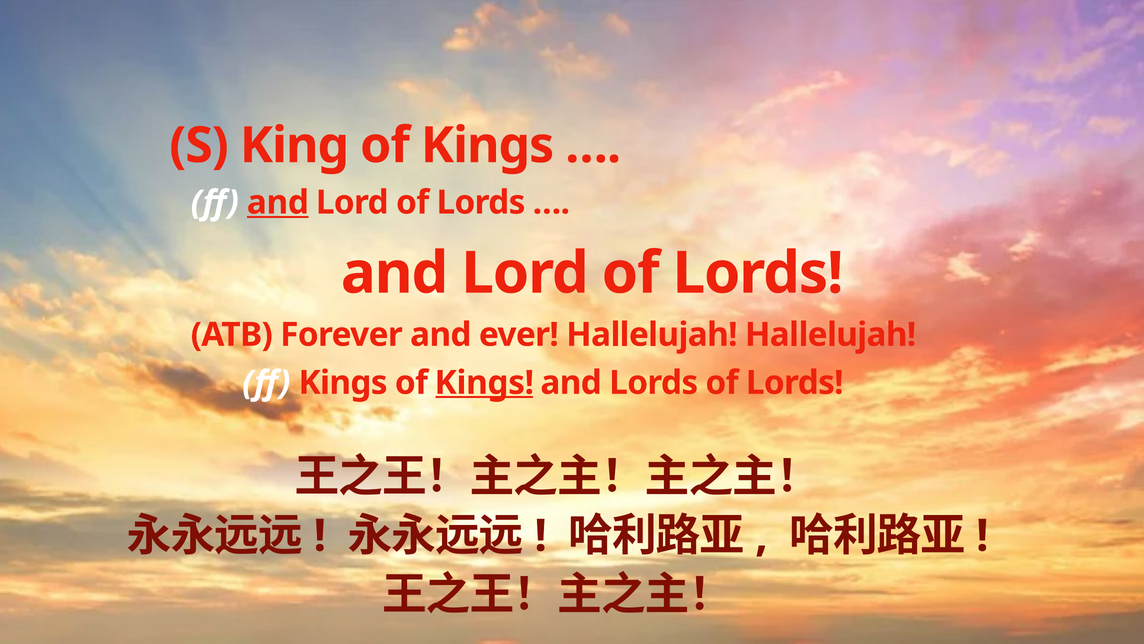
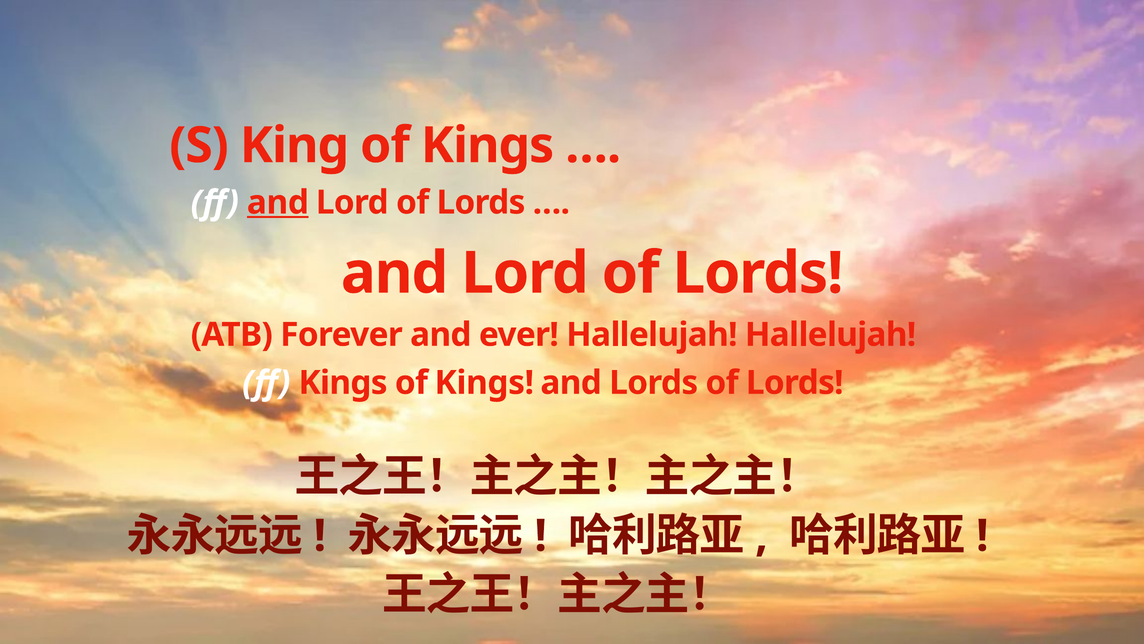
Kings at (484, 383) underline: present -> none
